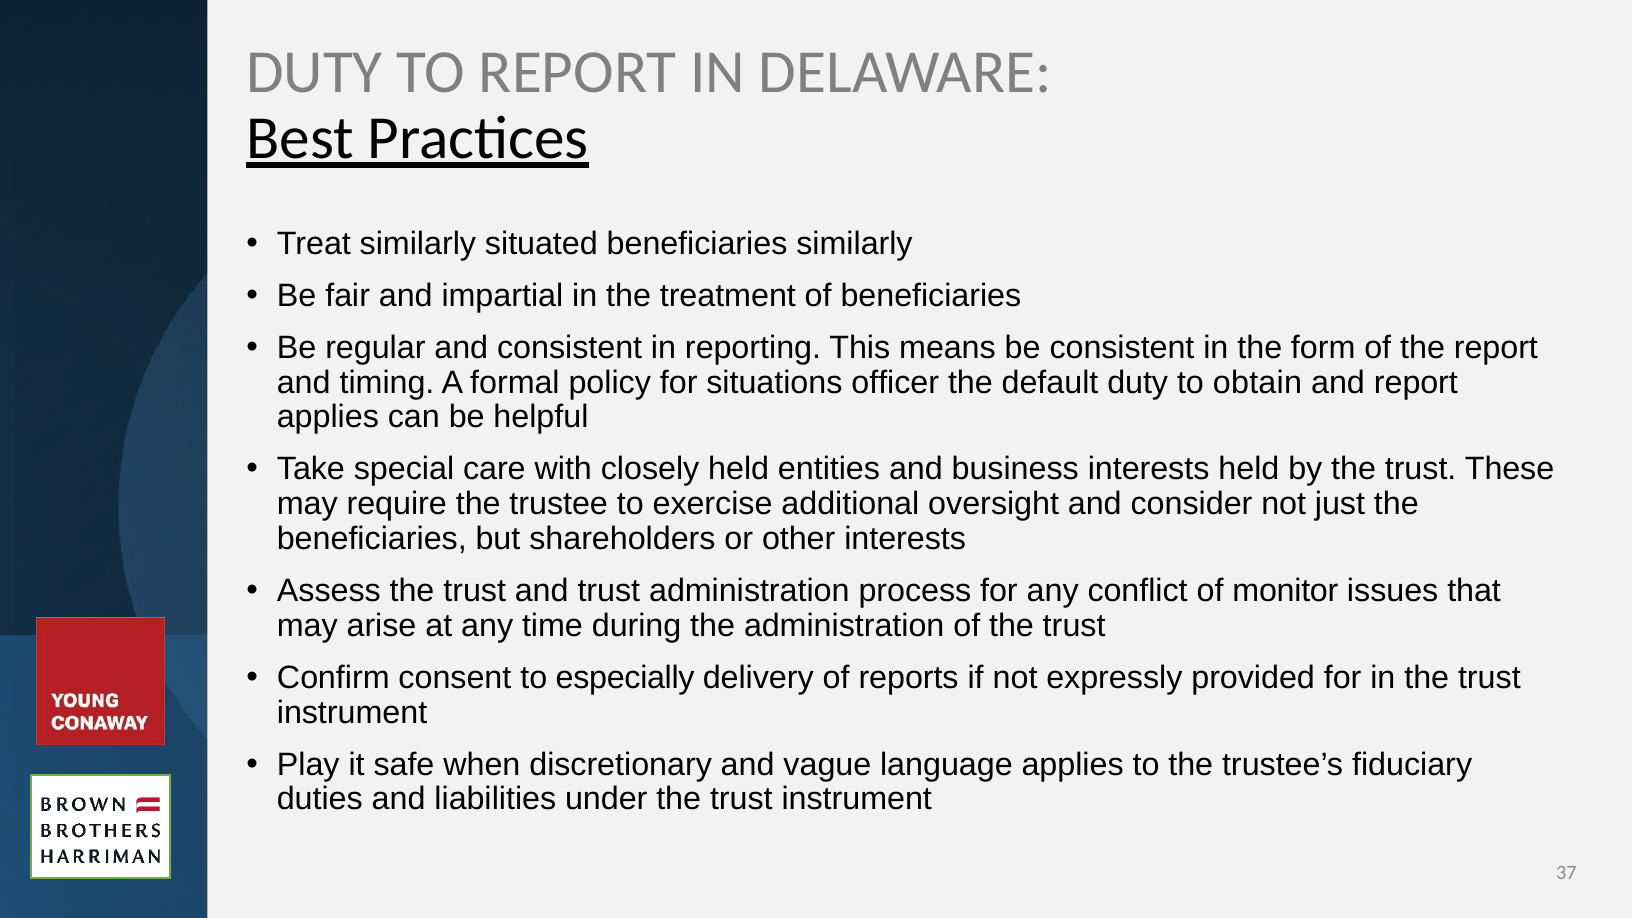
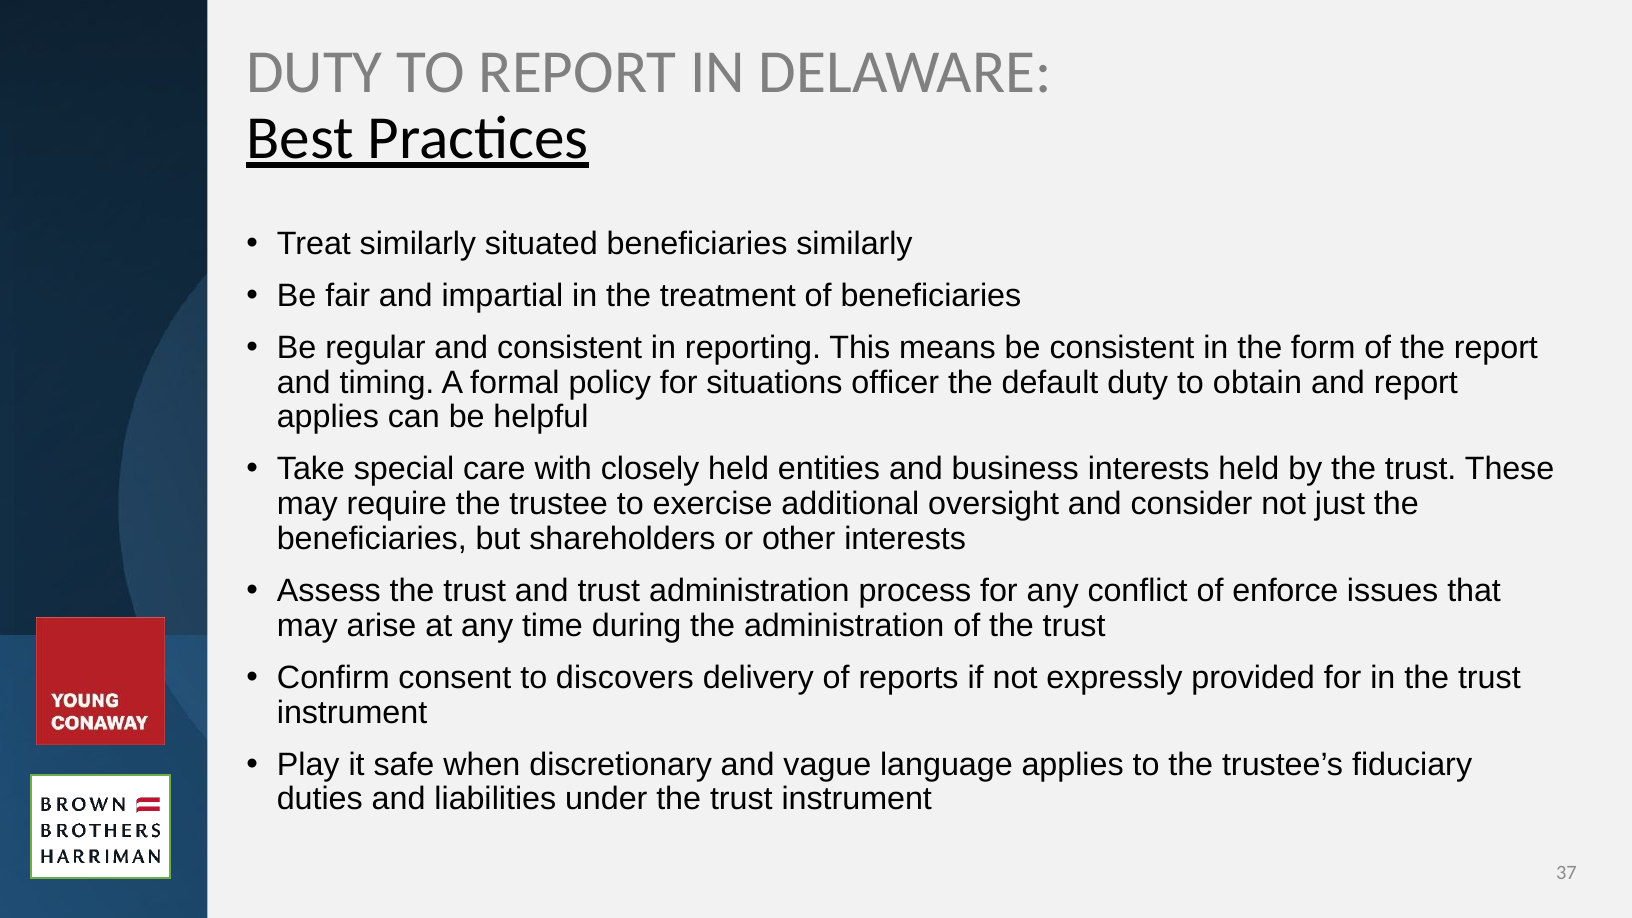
monitor: monitor -> enforce
especially: especially -> discovers
